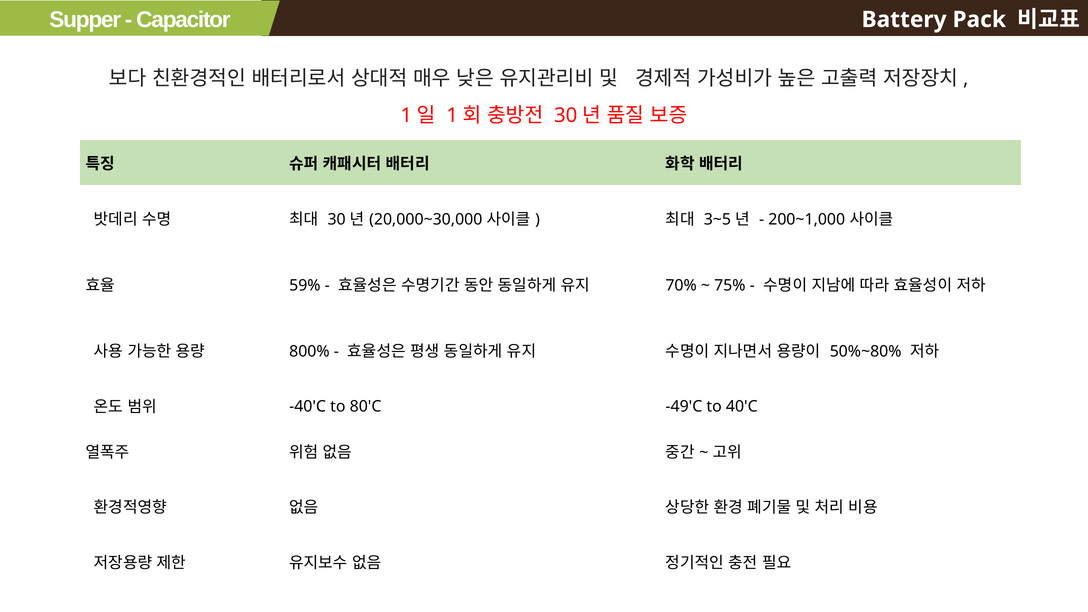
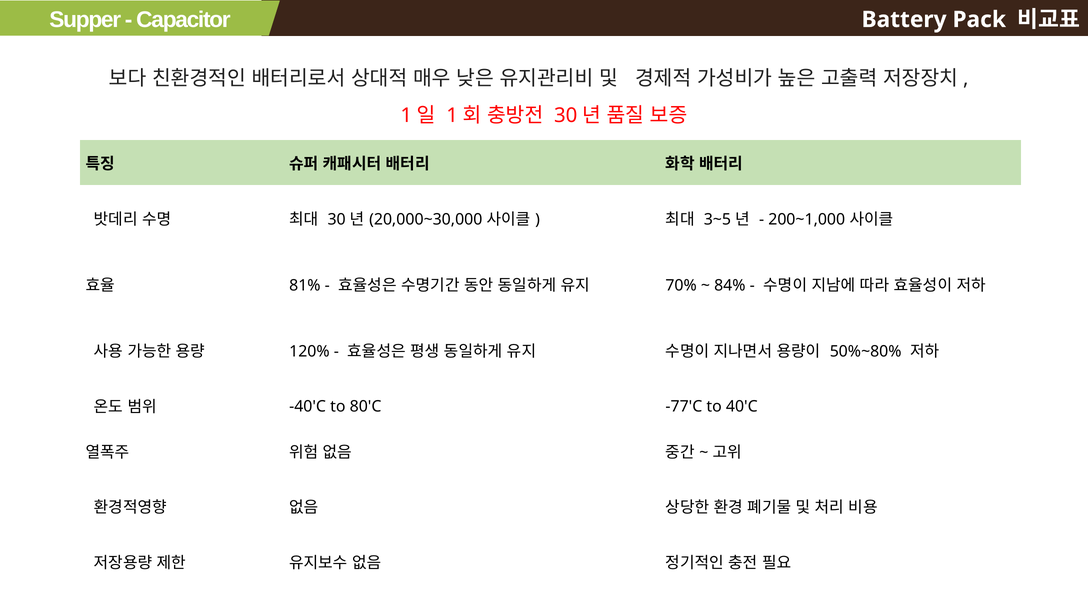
59%: 59% -> 81%
75%: 75% -> 84%
800%: 800% -> 120%
-49'C: -49'C -> -77'C
